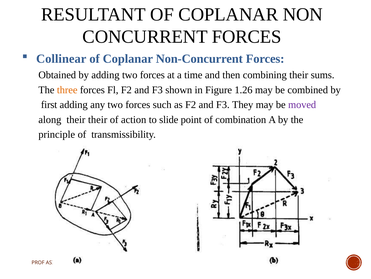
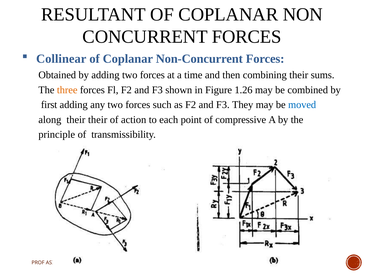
moved colour: purple -> blue
slide: slide -> each
combination: combination -> compressive
